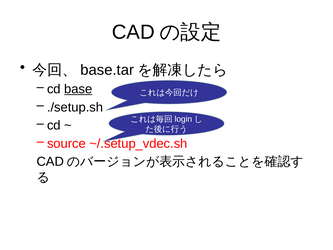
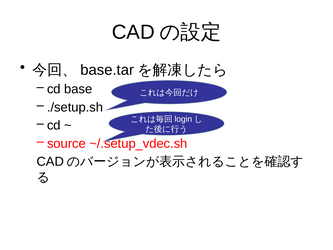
base underline: present -> none
